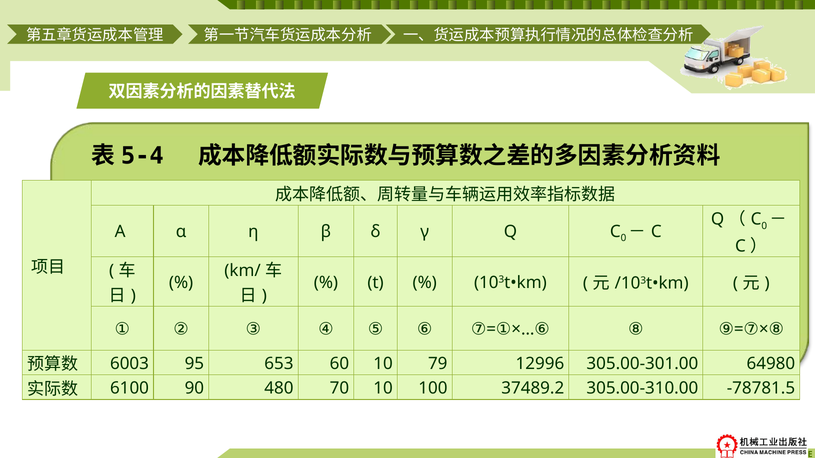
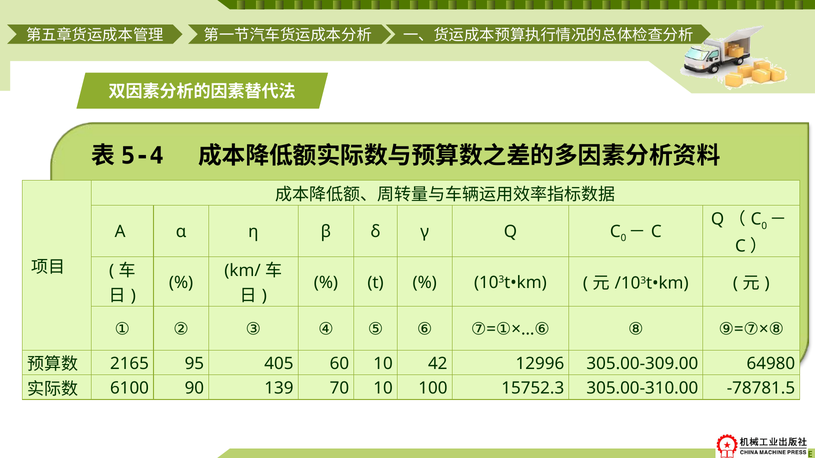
6003: 6003 -> 2165
653: 653 -> 405
79: 79 -> 42
305.00-301.00: 305.00-301.00 -> 305.00-309.00
480: 480 -> 139
37489.2: 37489.2 -> 15752.3
